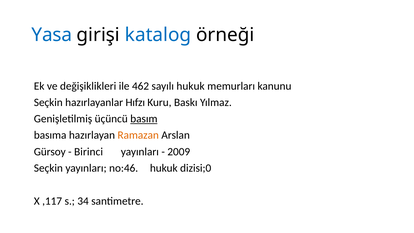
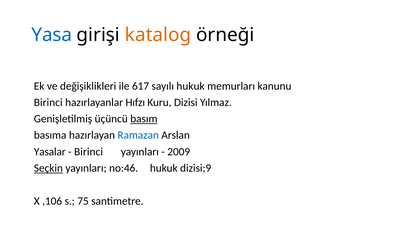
katalog colour: blue -> orange
462: 462 -> 617
Seçkin at (48, 102): Seçkin -> Birinci
Baskı: Baskı -> Dizisi
Ramazan colour: orange -> blue
Gürsoy: Gürsoy -> Yasalar
Seçkin at (48, 168) underline: none -> present
dizisi;0: dizisi;0 -> dizisi;9
,117: ,117 -> ,106
34: 34 -> 75
